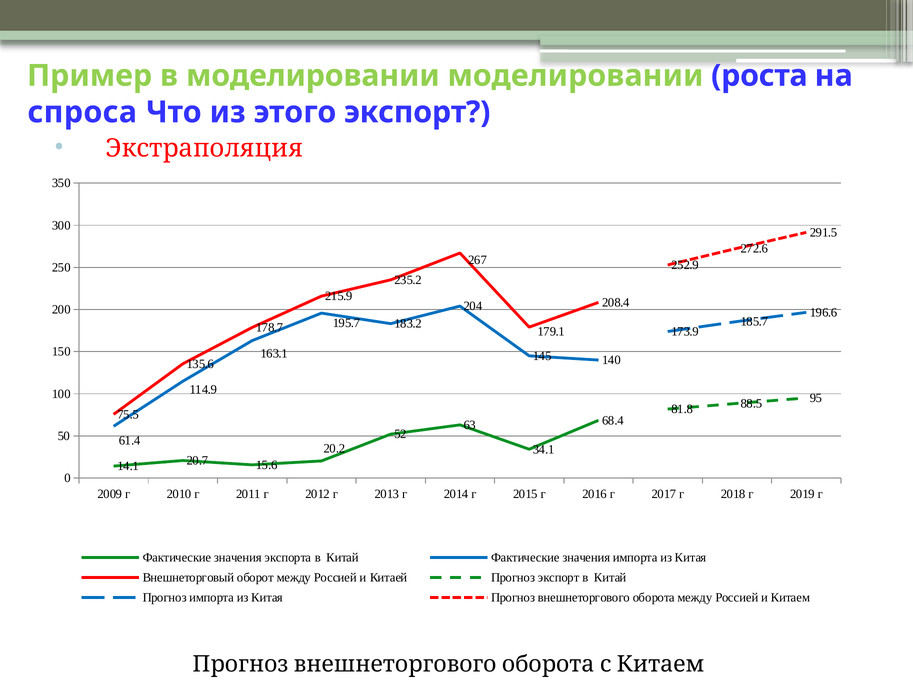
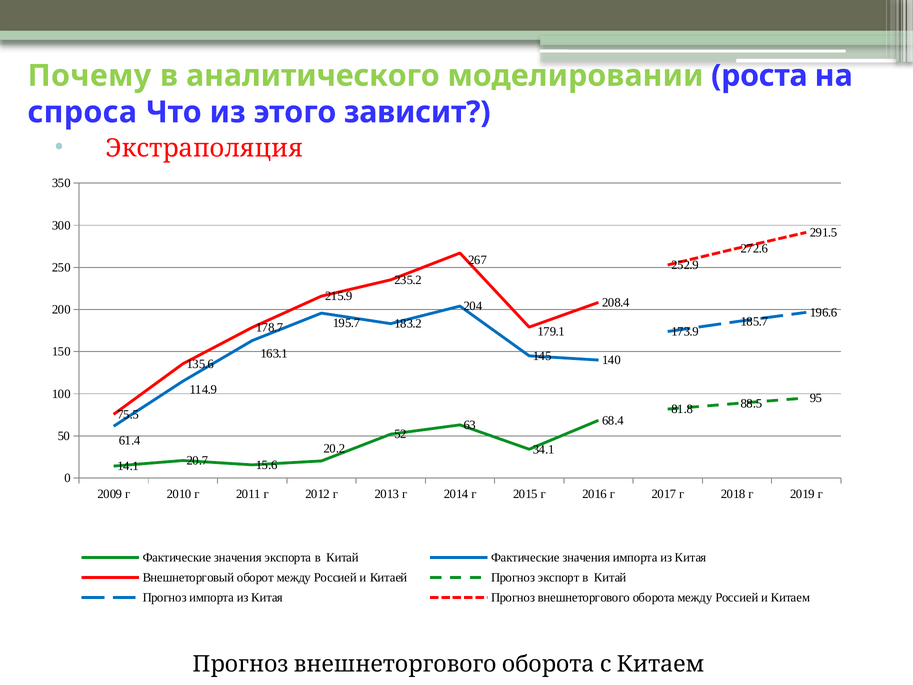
Пример: Пример -> Почему
в моделировании: моделировании -> аналитического
этого экспорт: экспорт -> зависит
